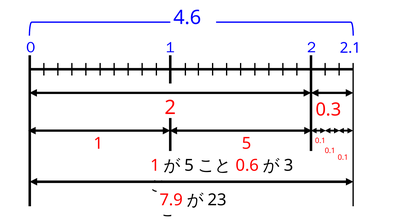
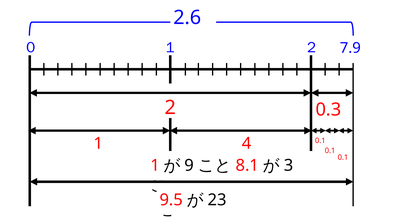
4.6: 4.6 -> 2.6
2.1: 2.1 -> 7.9
1 5: 5 -> 4
5 at (189, 166): 5 -> 9
0.6: 0.6 -> 8.1
7.9: 7.9 -> 9.5
